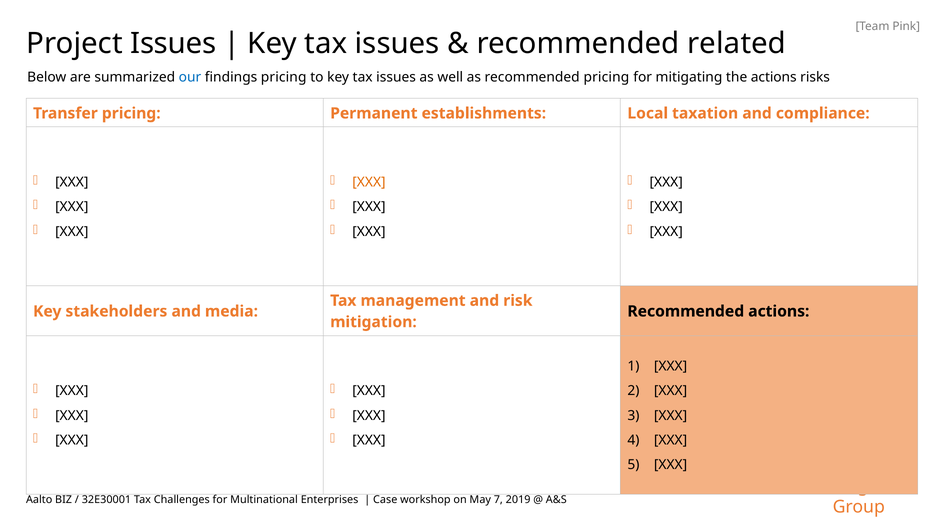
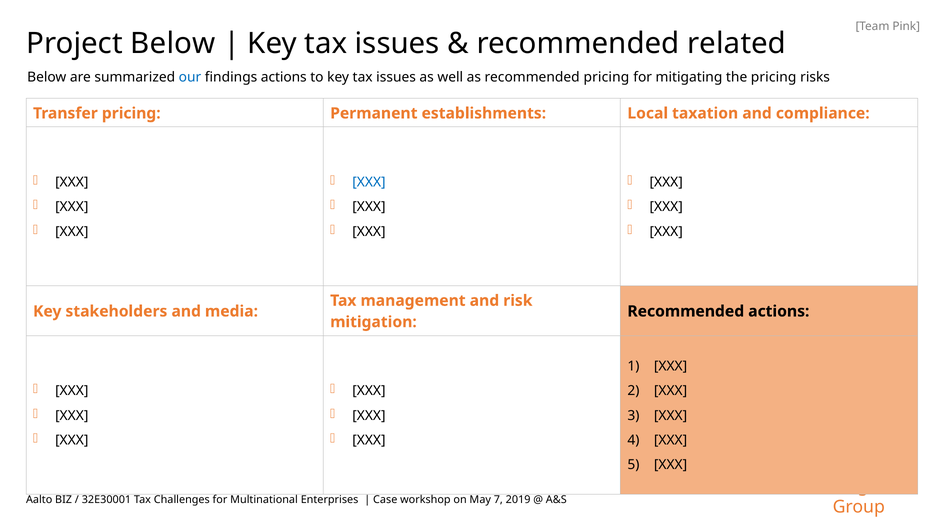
Project Issues: Issues -> Below
findings pricing: pricing -> actions
the actions: actions -> pricing
XXX at (369, 182) colour: orange -> blue
